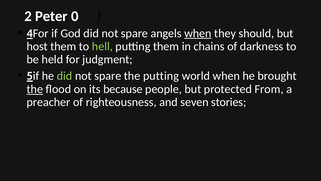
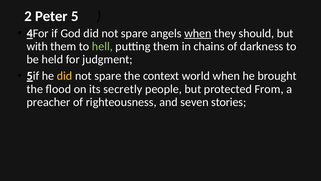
0: 0 -> 5
host: host -> with
did at (65, 76) colour: light green -> yellow
the putting: putting -> context
the at (35, 89) underline: present -> none
because: because -> secretly
